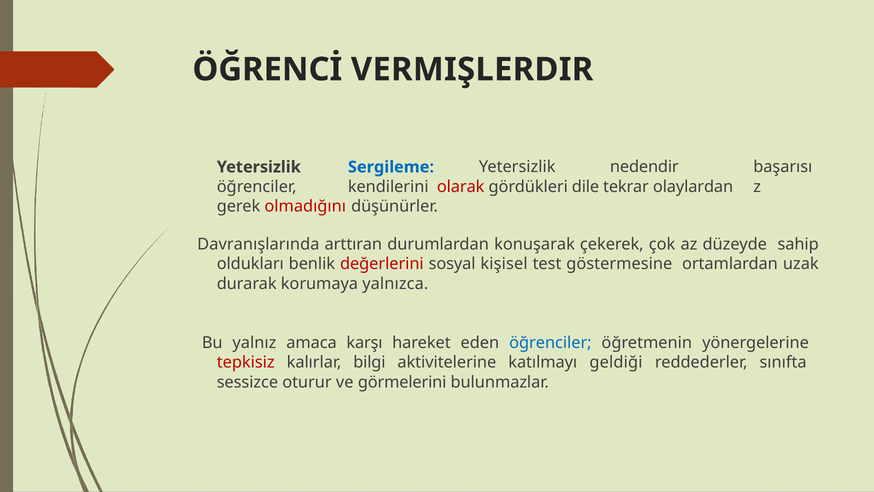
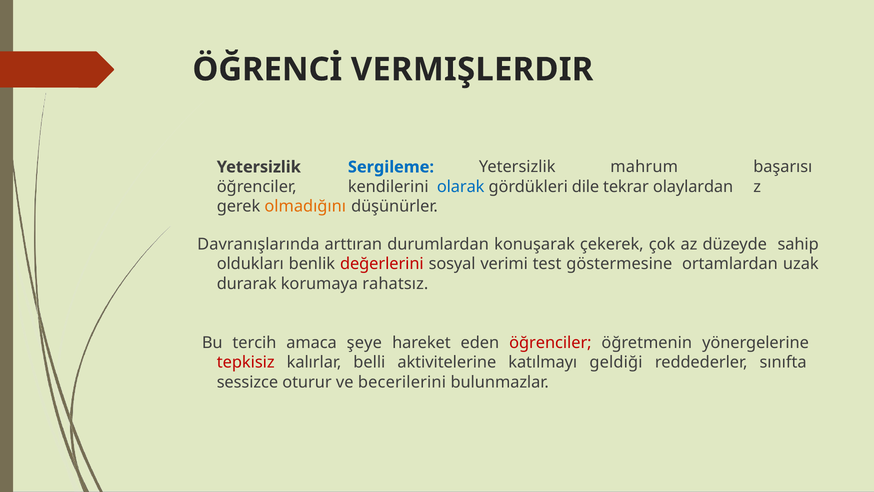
nedendir: nedendir -> mahrum
olarak colour: red -> blue
olmadığını colour: red -> orange
kişisel: kişisel -> verimi
yalnızca: yalnızca -> rahatsız
yalnız: yalnız -> tercih
karşı: karşı -> şeye
öğrenciler at (550, 343) colour: blue -> red
bilgi: bilgi -> belli
görmelerini: görmelerini -> becerilerini
